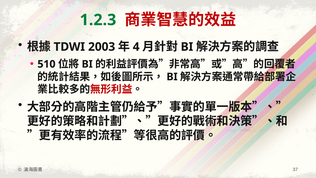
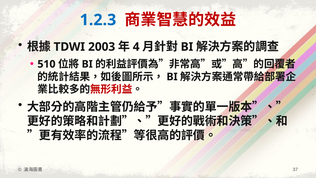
1.2.3 colour: green -> blue
